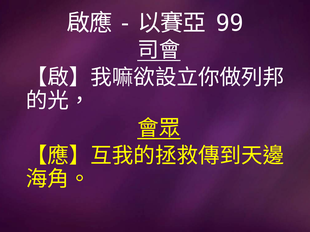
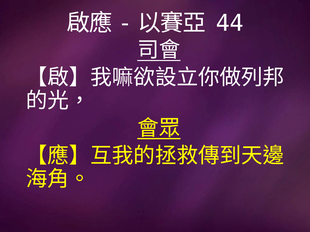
99: 99 -> 44
